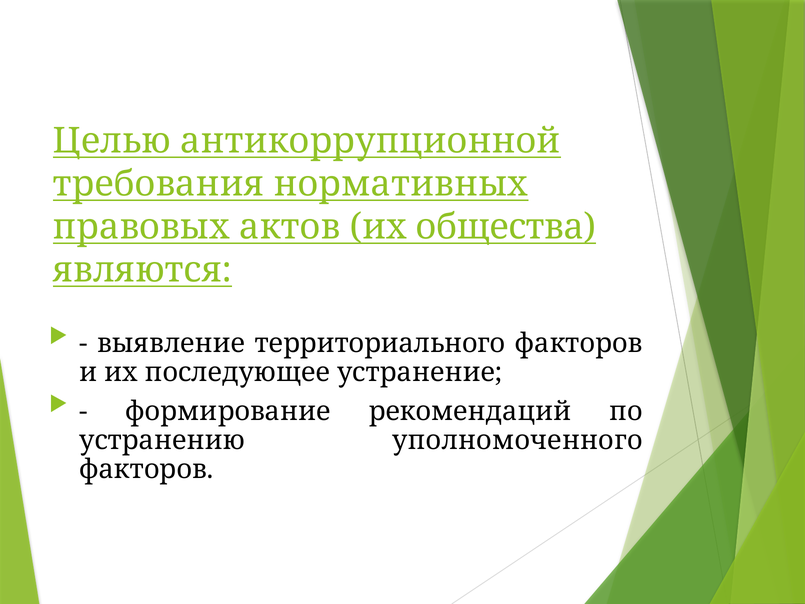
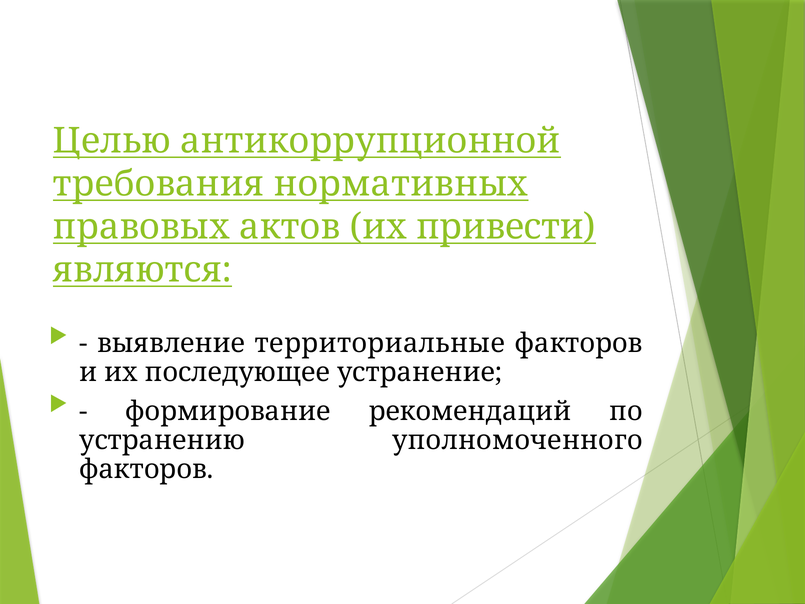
общества: общества -> привести
территориального: территориального -> территориальные
